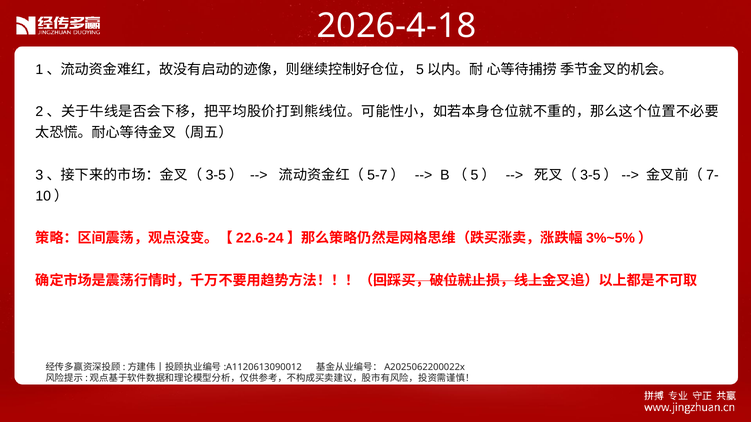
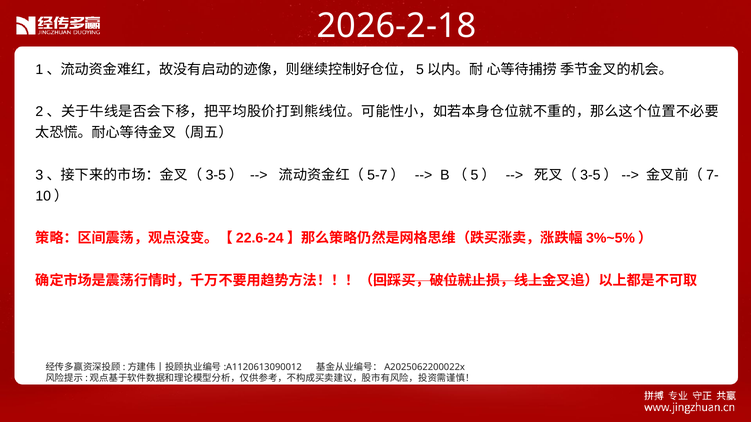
2026-4-18: 2026-4-18 -> 2026-2-18
